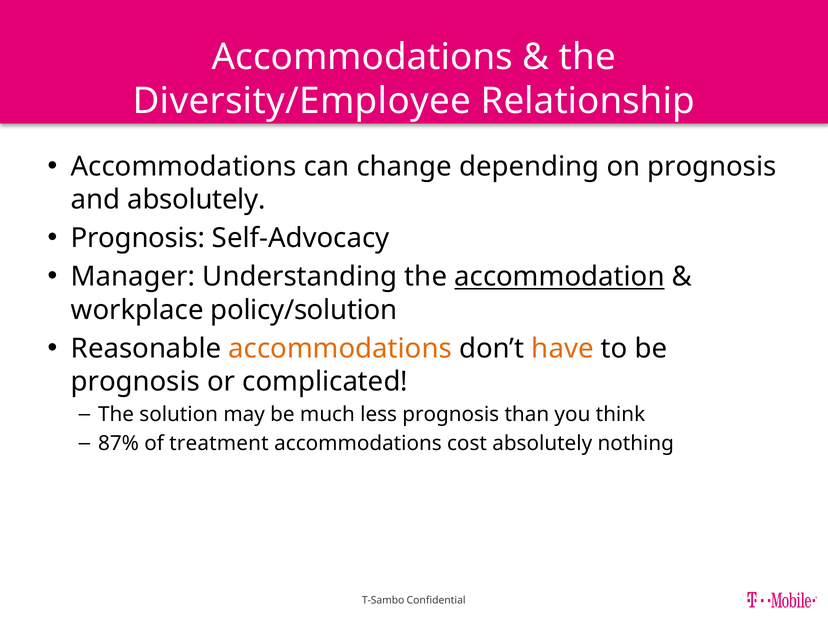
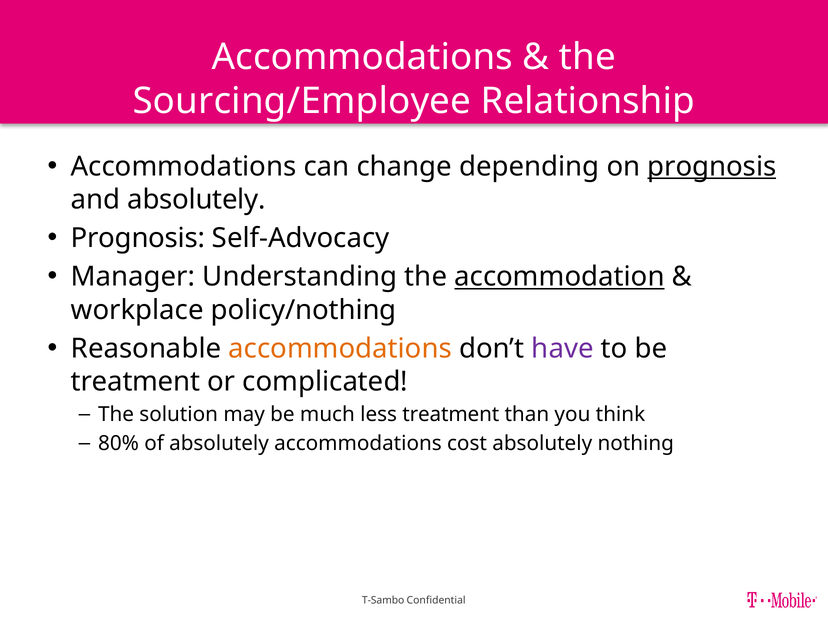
Diversity/Employee: Diversity/Employee -> Sourcing/Employee
prognosis at (712, 166) underline: none -> present
policy/solution: policy/solution -> policy/nothing
have colour: orange -> purple
prognosis at (135, 382): prognosis -> treatment
less prognosis: prognosis -> treatment
87%: 87% -> 80%
of treatment: treatment -> absolutely
